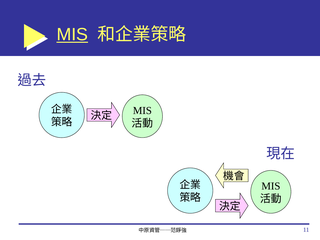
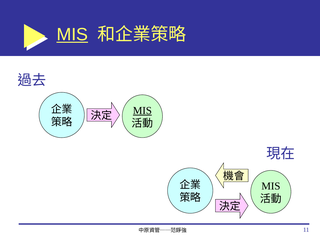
MIS at (142, 111) underline: none -> present
